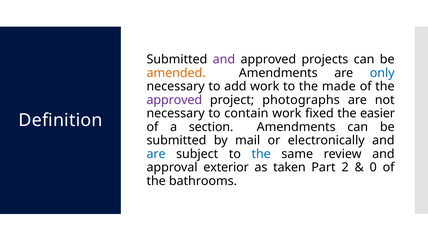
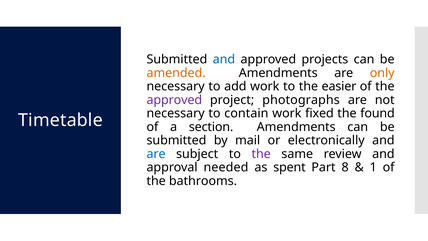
and at (224, 59) colour: purple -> blue
only colour: blue -> orange
made: made -> easier
easier: easier -> found
Definition: Definition -> Timetable
the at (261, 154) colour: blue -> purple
exterior: exterior -> needed
taken: taken -> spent
2: 2 -> 8
0: 0 -> 1
